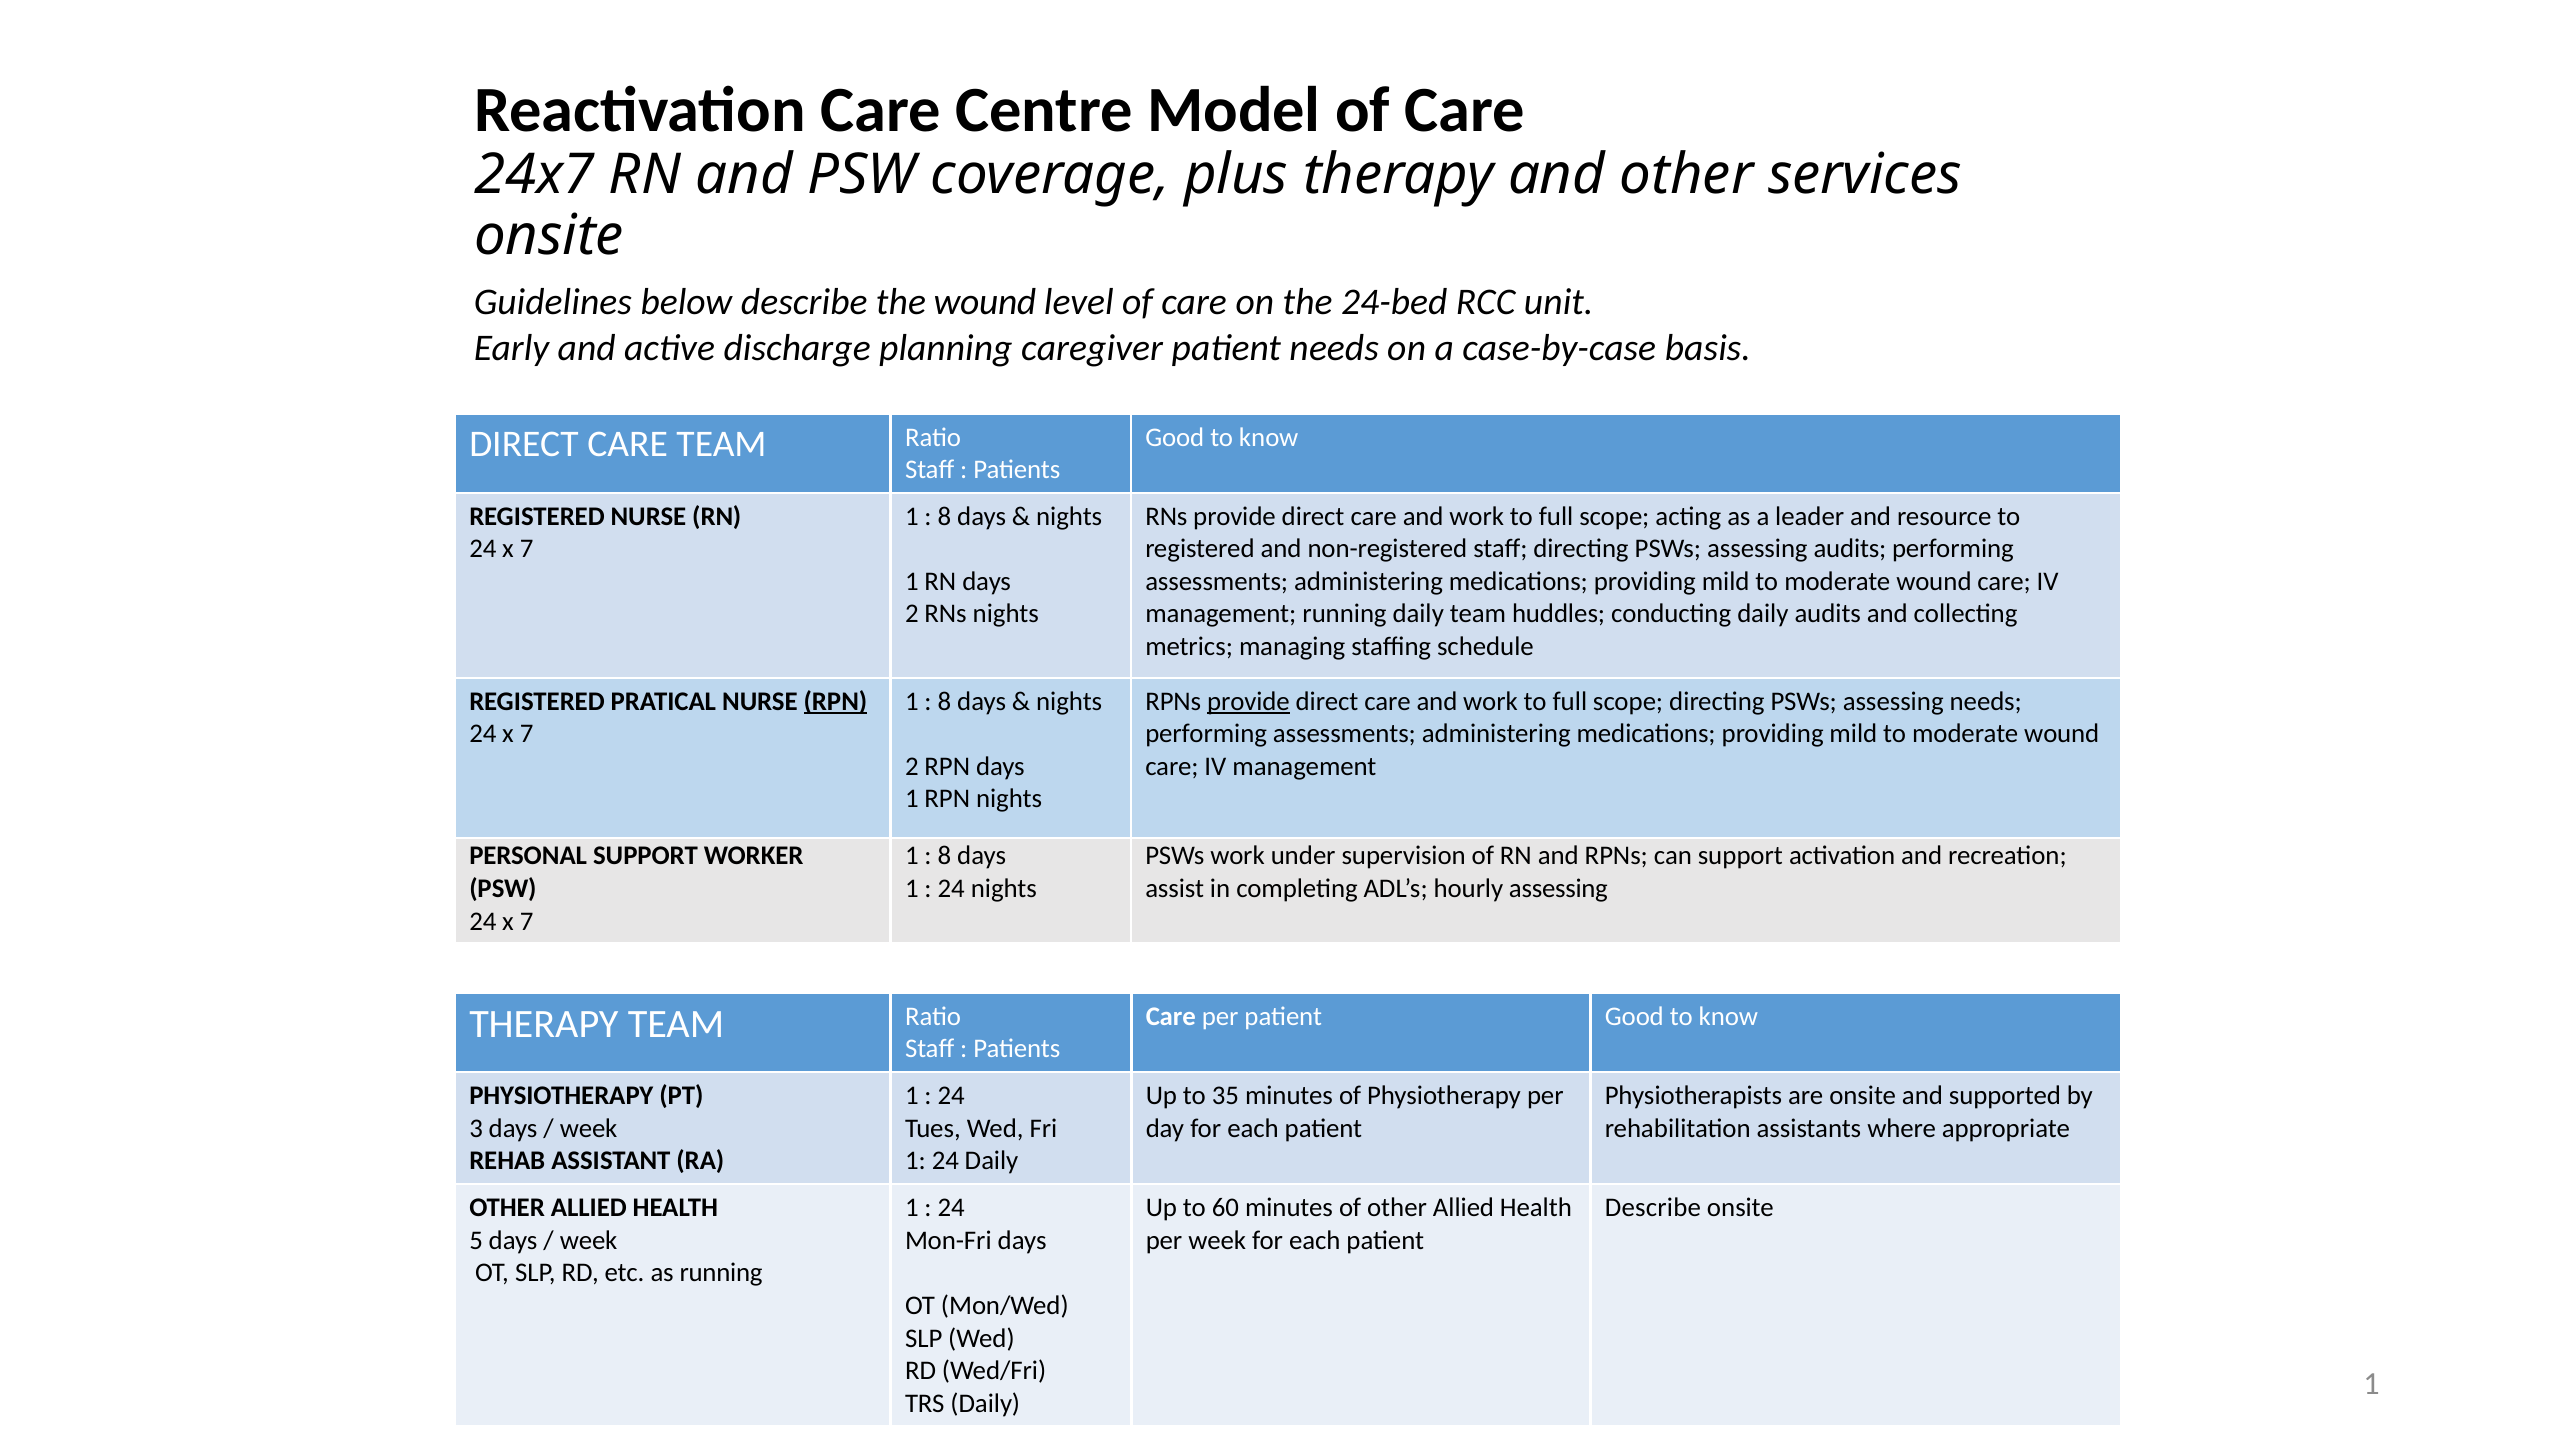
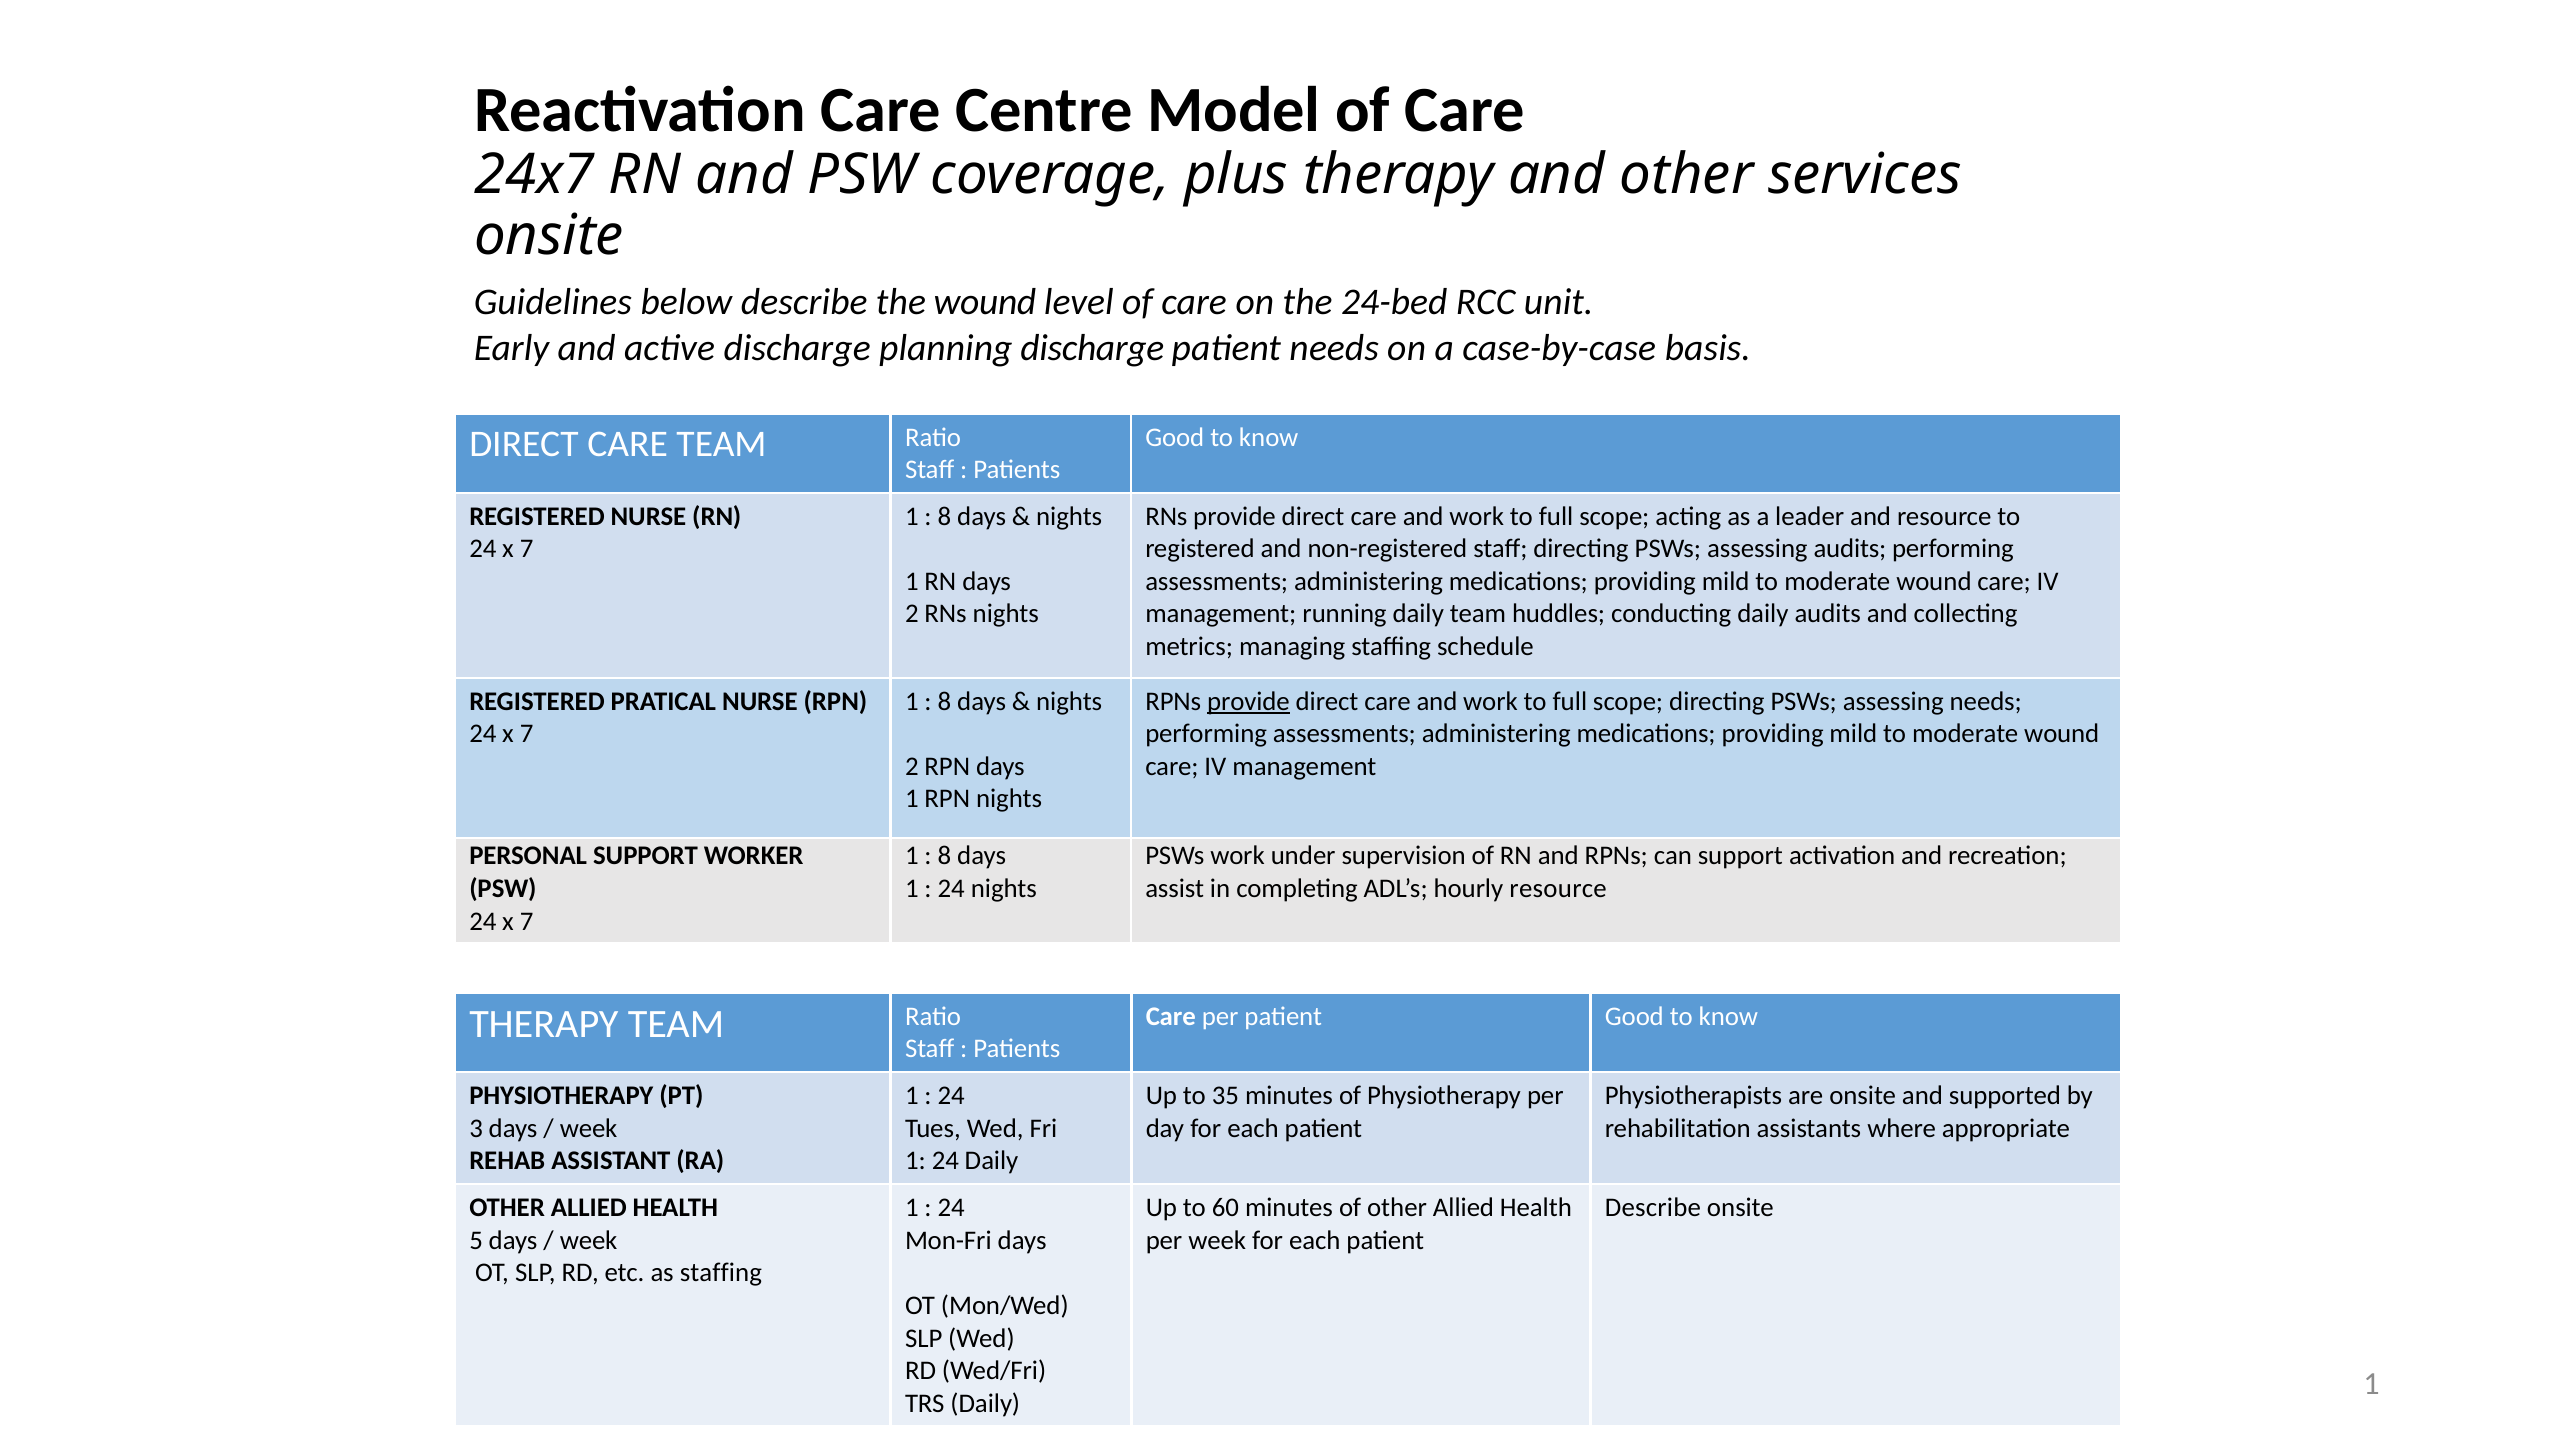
planning caregiver: caregiver -> discharge
RPN at (835, 701) underline: present -> none
hourly assessing: assessing -> resource
as running: running -> staffing
